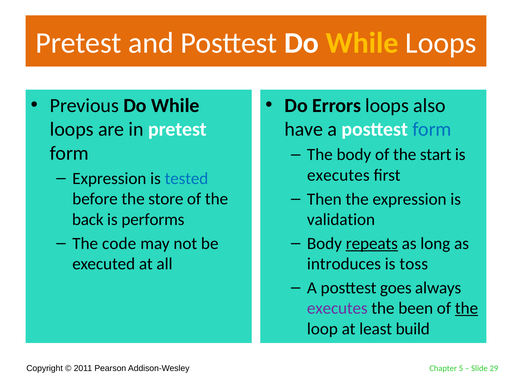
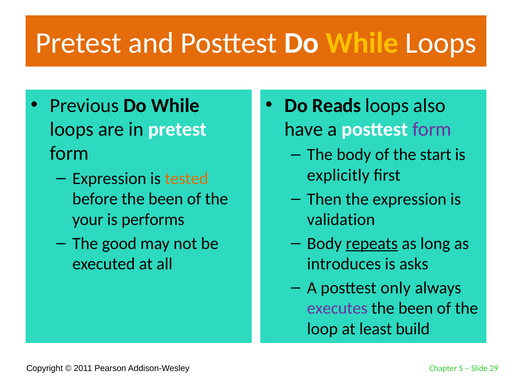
Errors: Errors -> Reads
form at (432, 129) colour: blue -> purple
executes at (338, 175): executes -> explicitly
tested colour: blue -> orange
before the store: store -> been
back: back -> your
code: code -> good
toss: toss -> asks
goes: goes -> only
the at (466, 308) underline: present -> none
